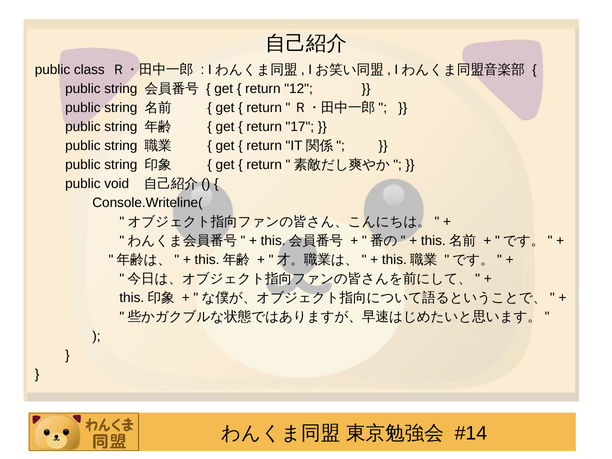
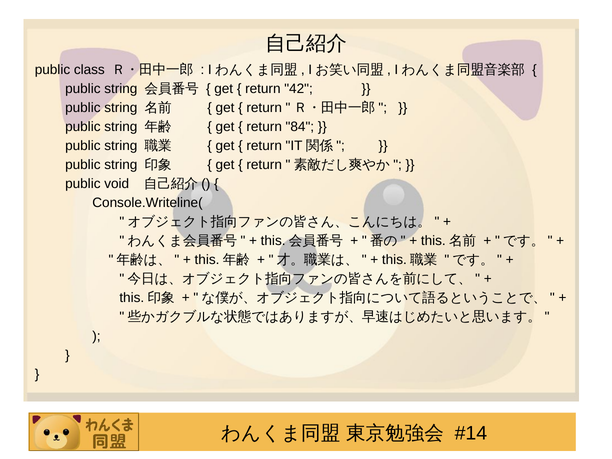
12: 12 -> 42
17: 17 -> 84
